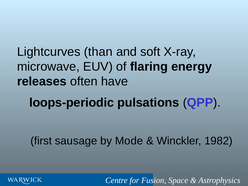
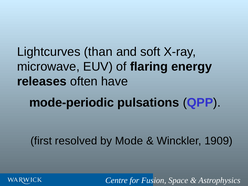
loops-periodic: loops-periodic -> mode-periodic
sausage: sausage -> resolved
1982: 1982 -> 1909
